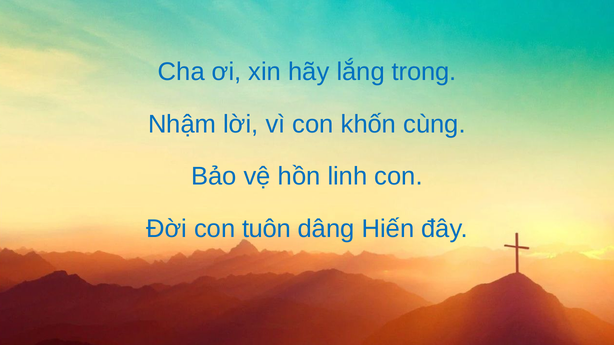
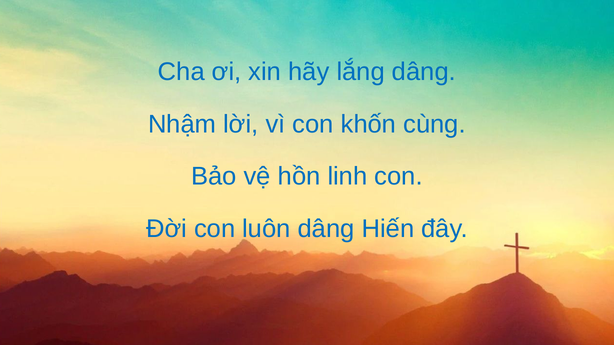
lắng trong: trong -> dâng
tuôn: tuôn -> luôn
